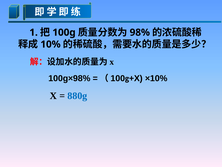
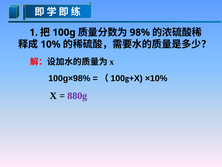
880g colour: blue -> purple
